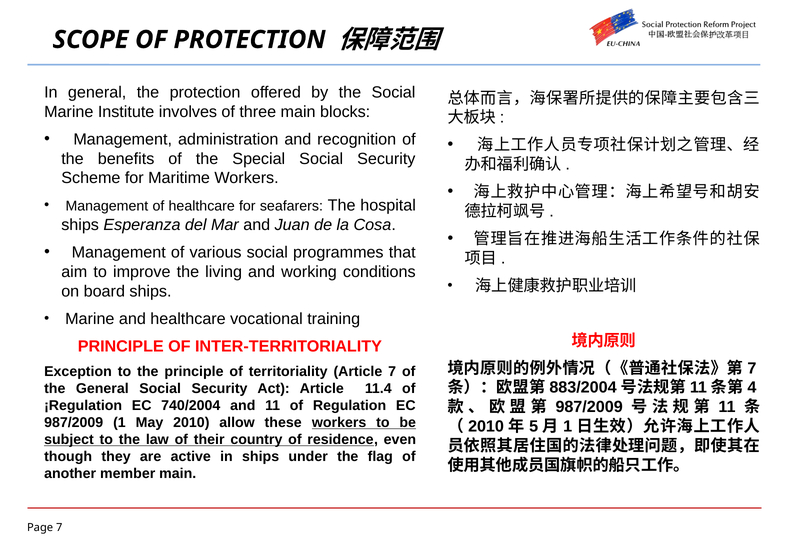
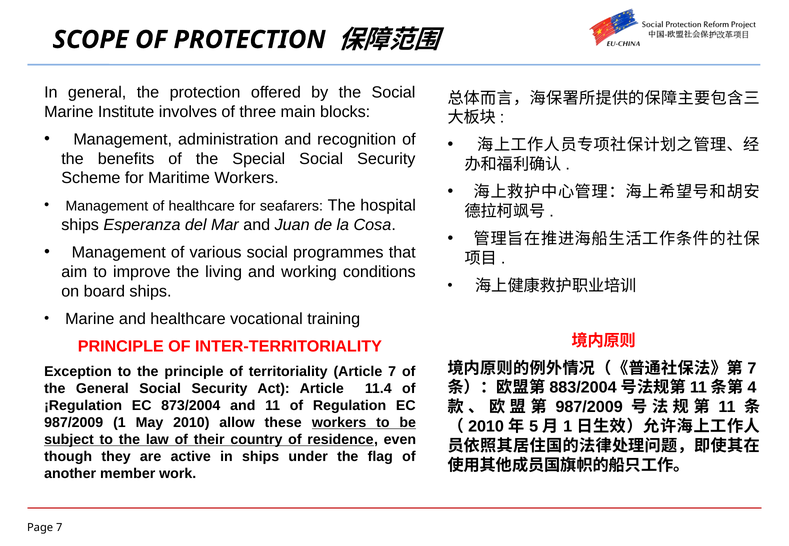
740/2004: 740/2004 -> 873/2004
member main: main -> work
